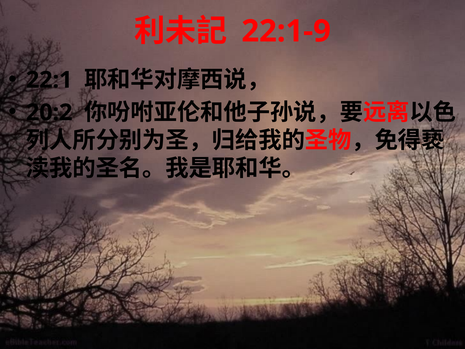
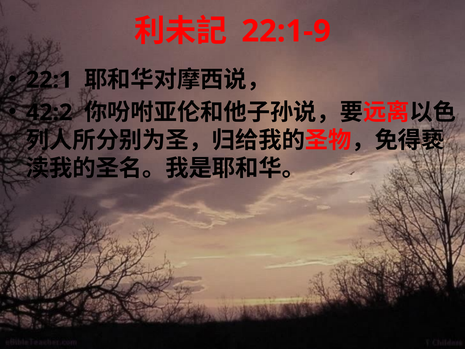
20:2: 20:2 -> 42:2
